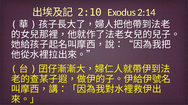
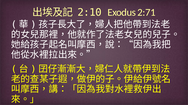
2:14: 2:14 -> 2:71
